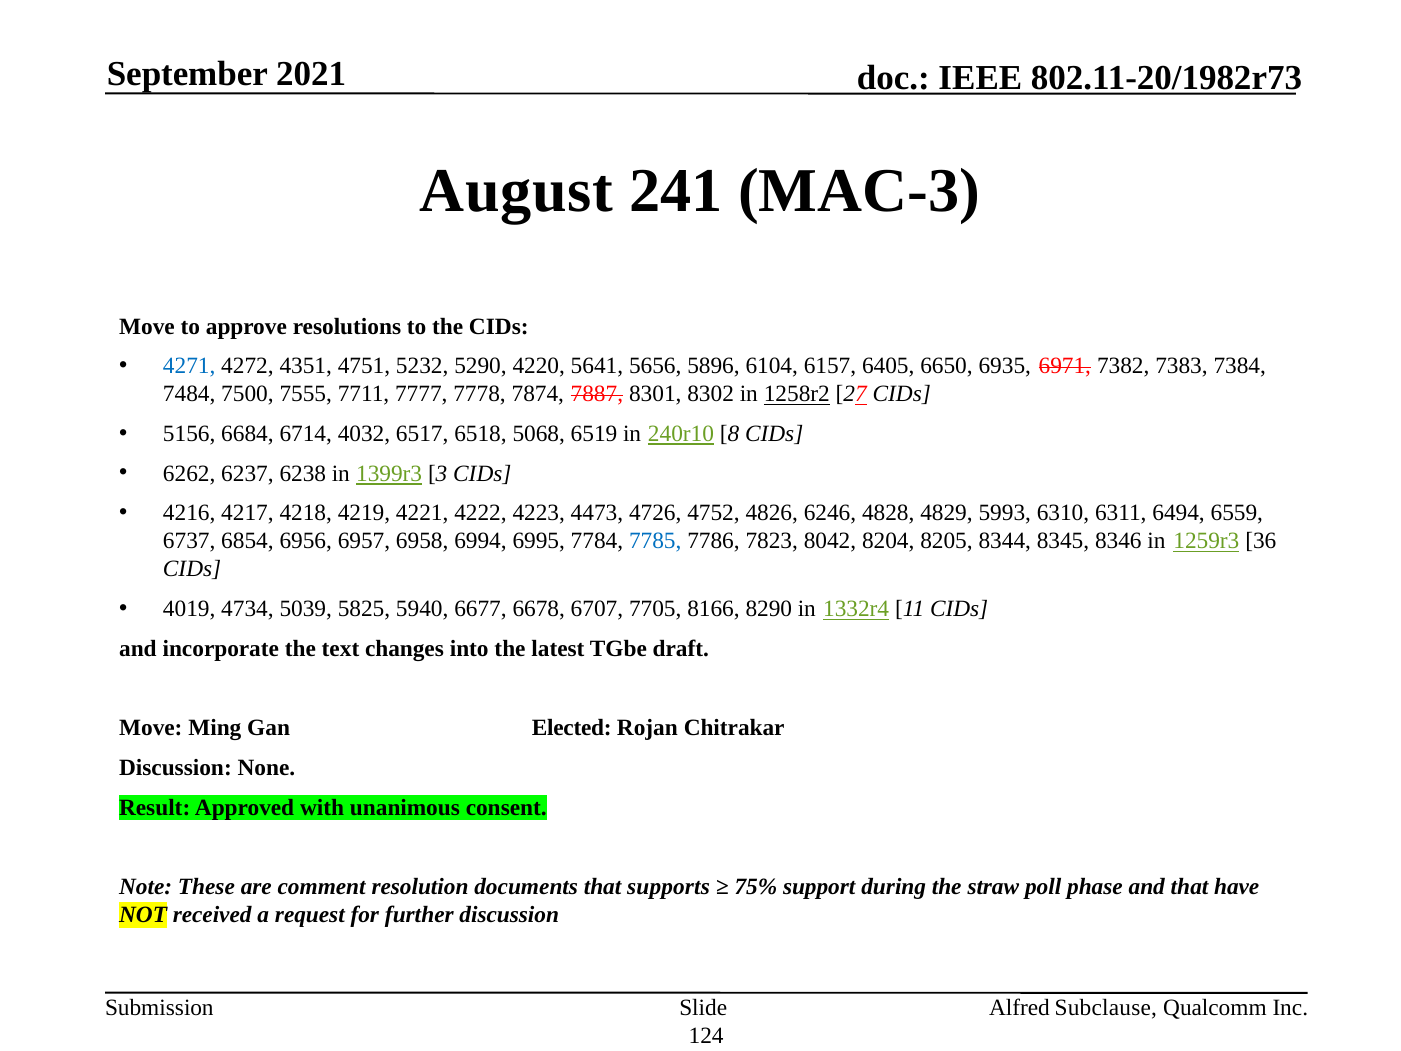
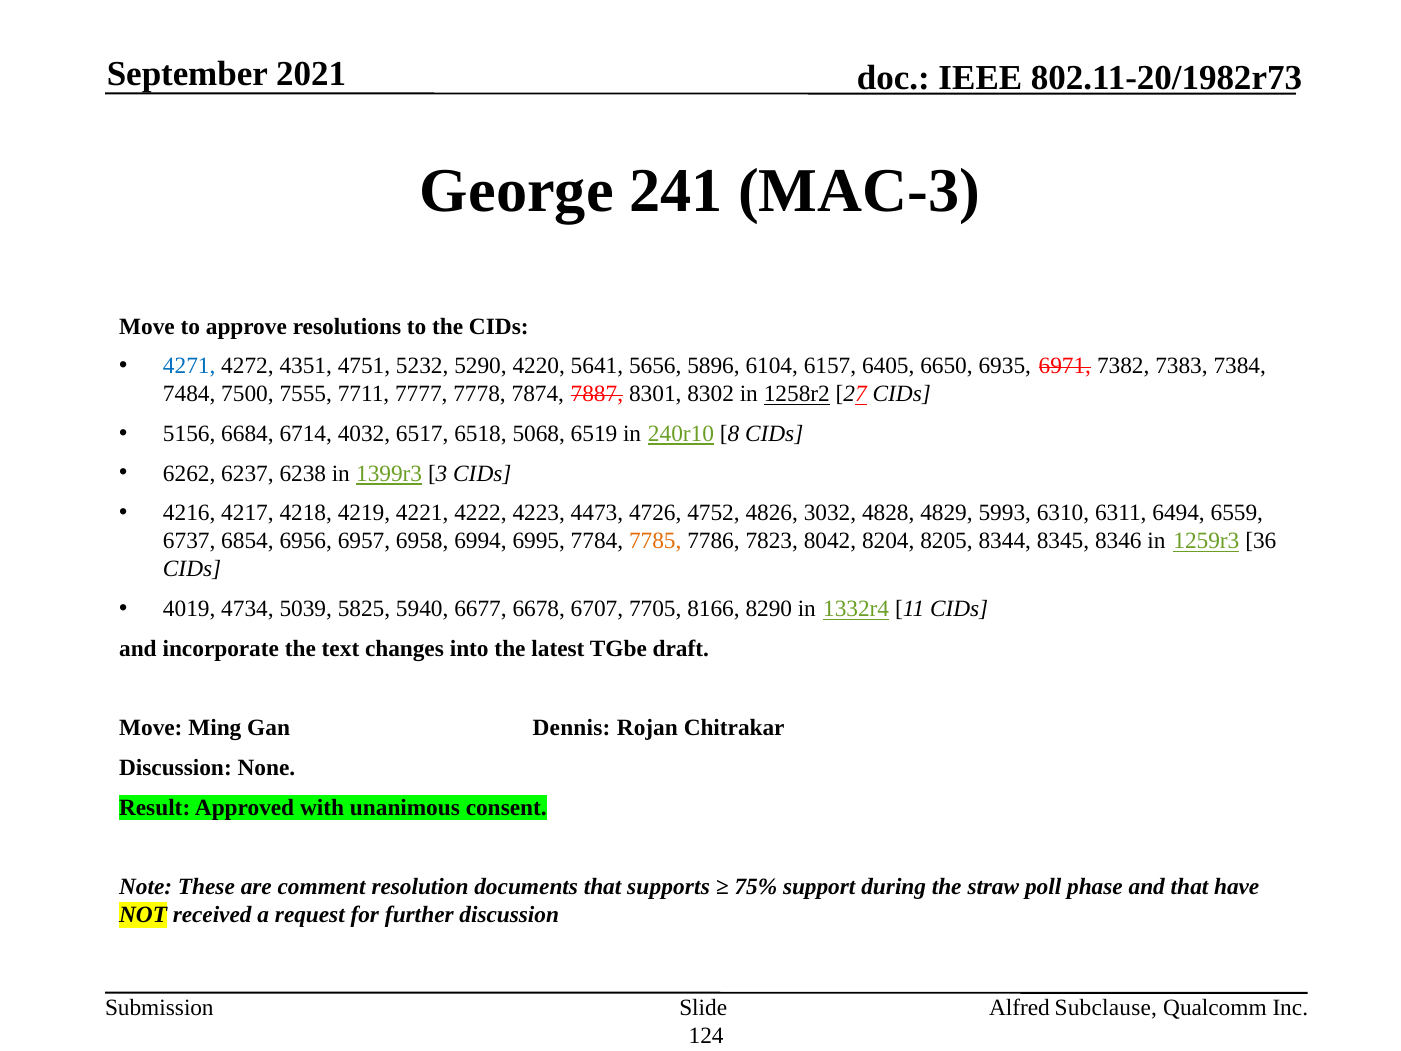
August: August -> George
6246: 6246 -> 3032
7785 colour: blue -> orange
Elected: Elected -> Dennis
